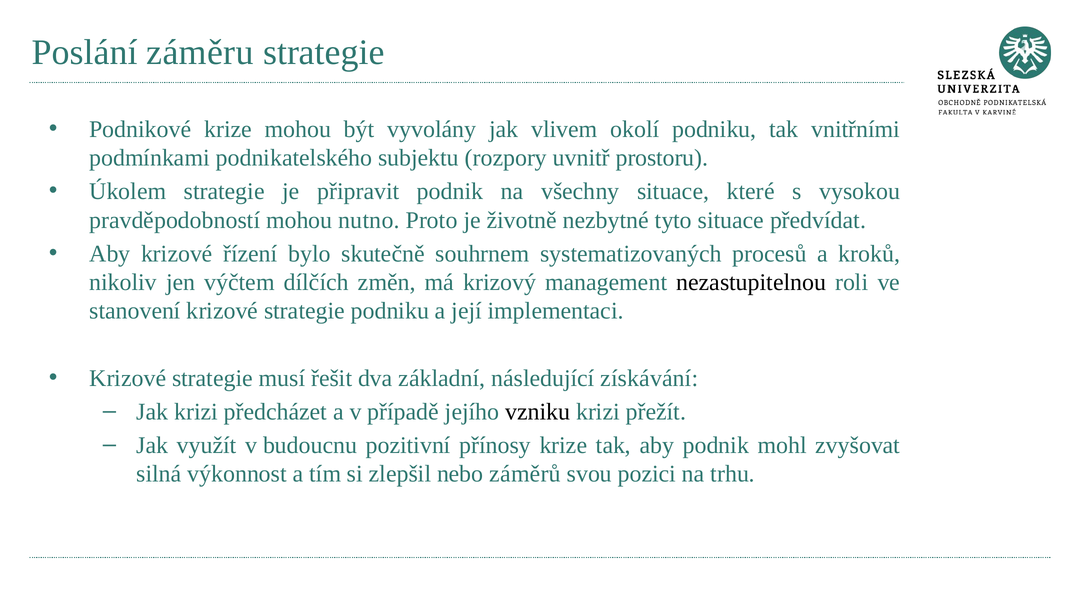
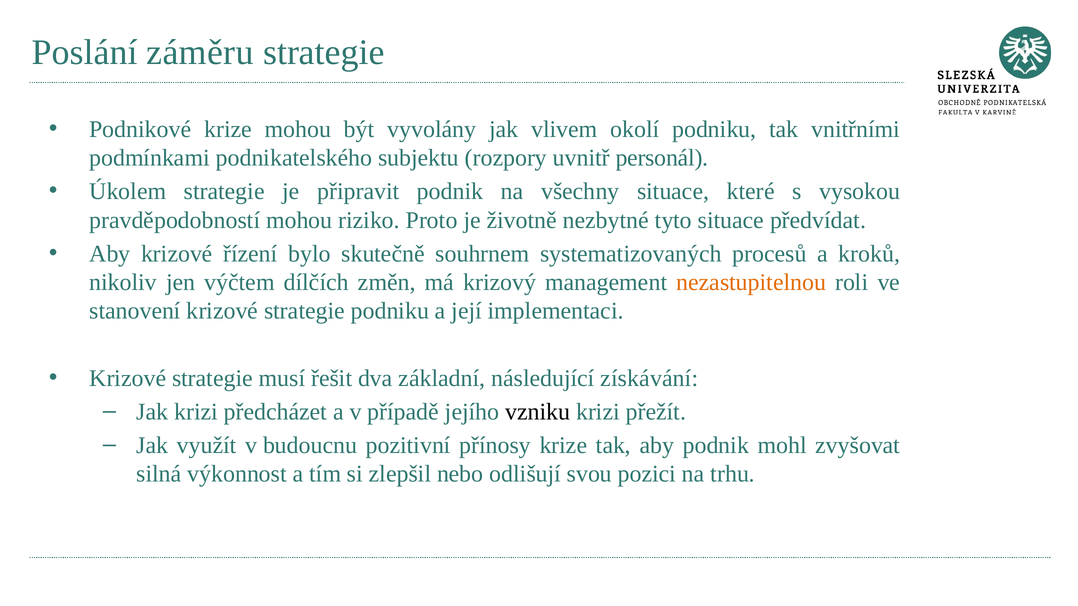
prostoru: prostoru -> personál
nutno: nutno -> riziko
nezastupitelnou colour: black -> orange
záměrů: záměrů -> odlišují
